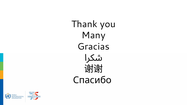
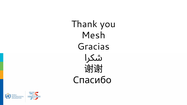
Many: Many -> Mesh
